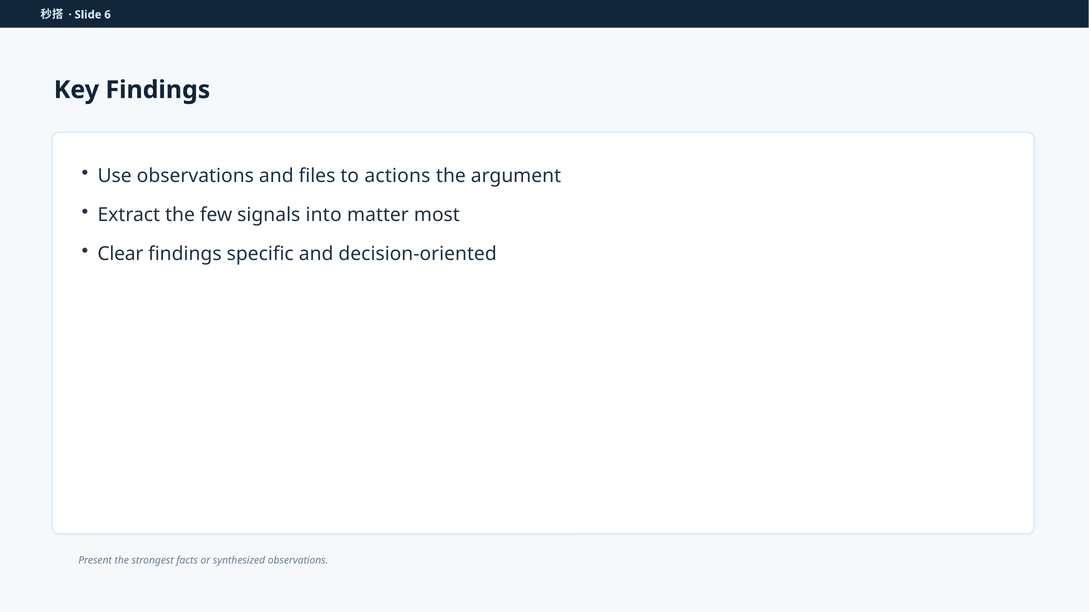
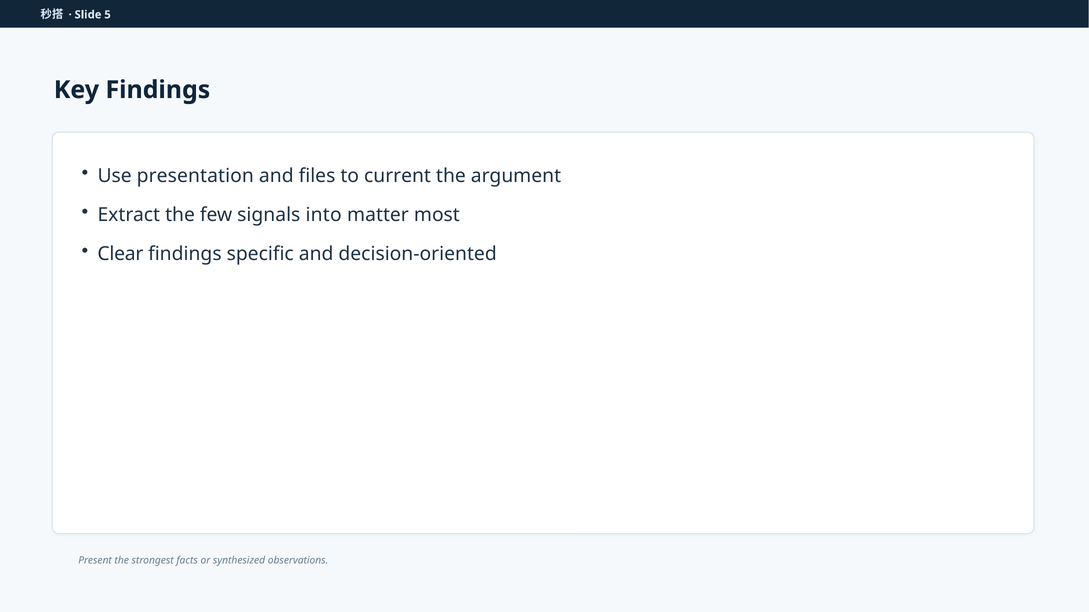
6: 6 -> 5
Use observations: observations -> presentation
actions: actions -> current
